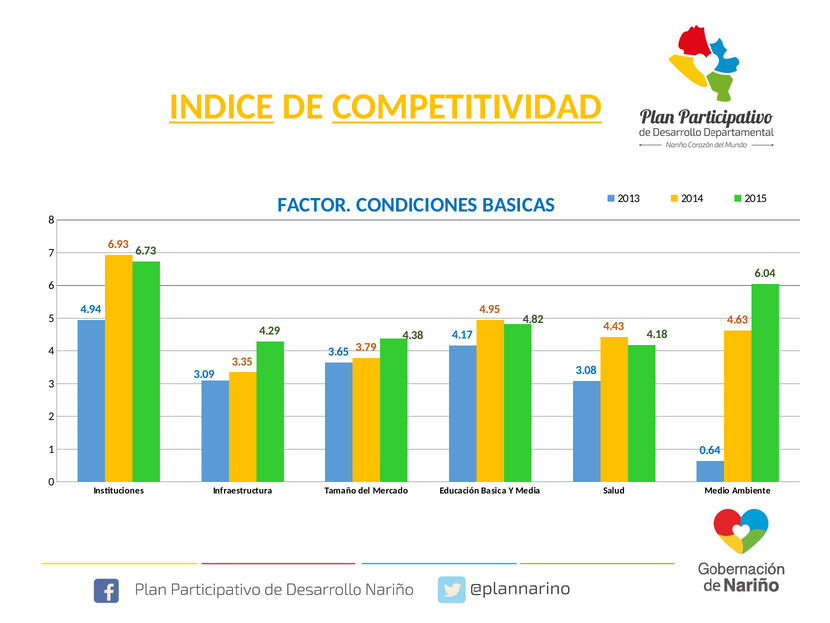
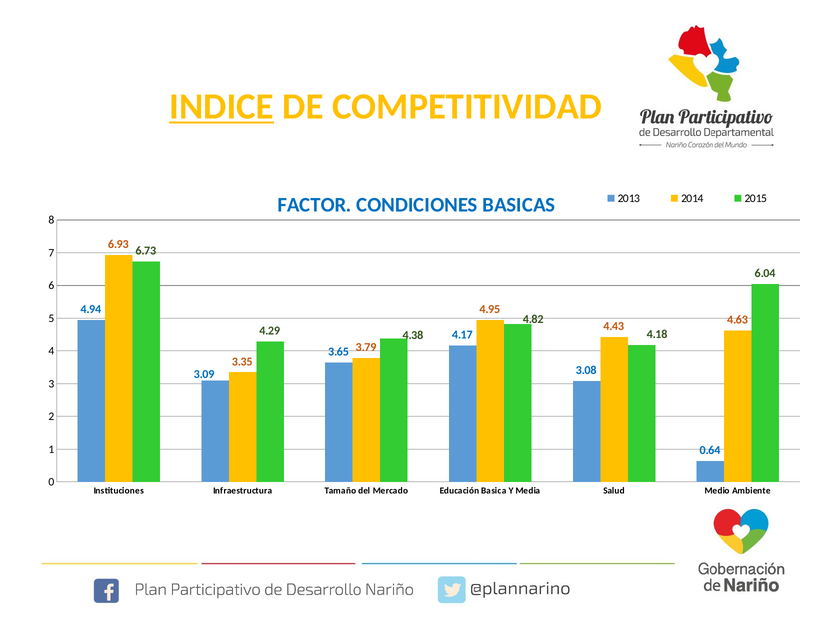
COMPETITIVIDAD underline: present -> none
